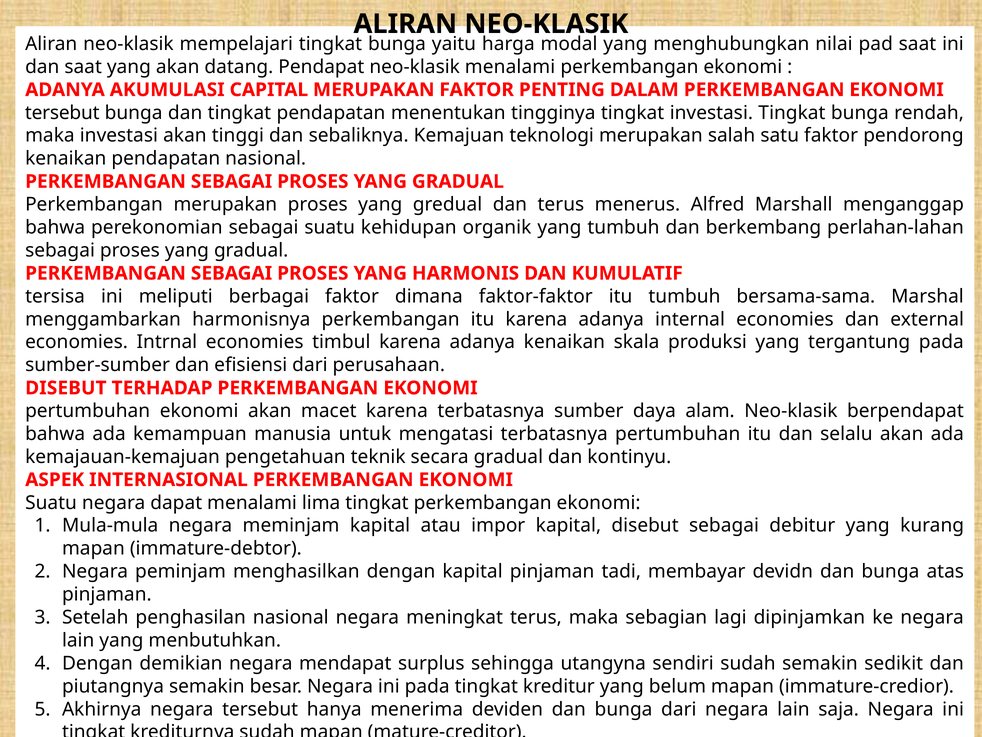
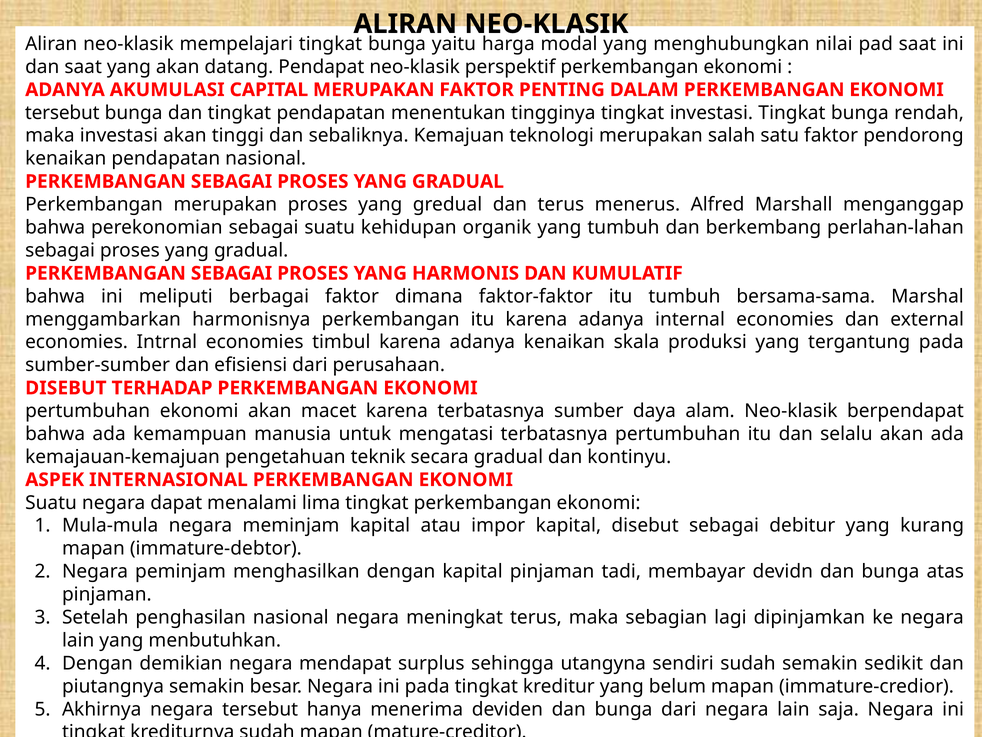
neo-klasik menalami: menalami -> perspektif
tersisa at (55, 296): tersisa -> bahwa
